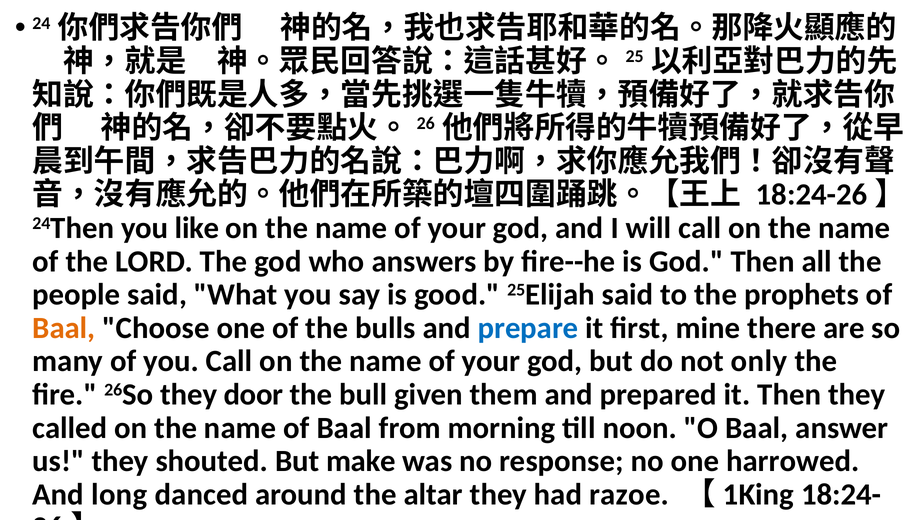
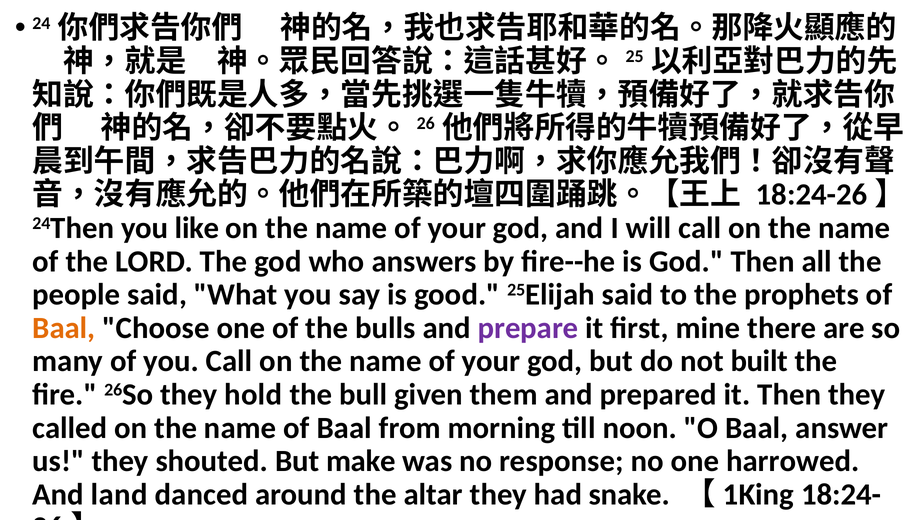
prepare colour: blue -> purple
only: only -> built
door: door -> hold
long: long -> land
razoe: razoe -> snake
